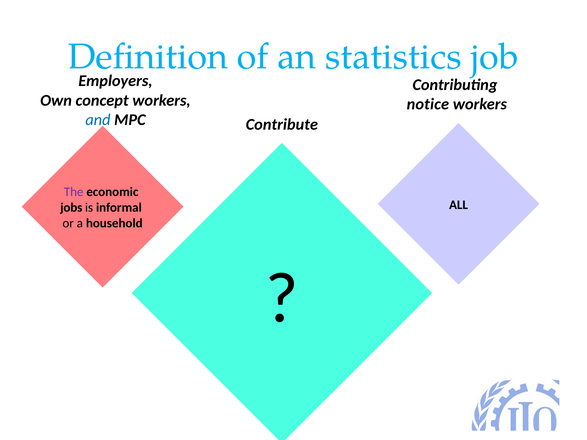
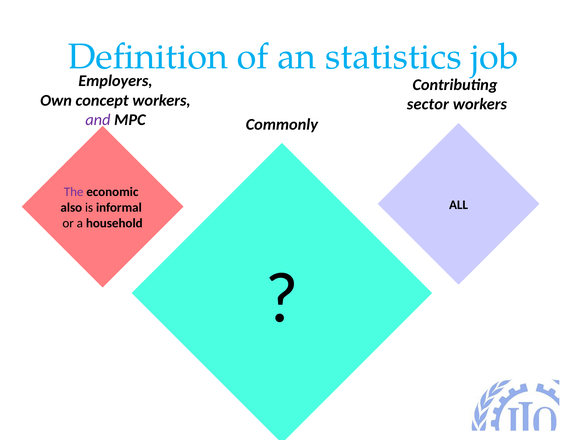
notice: notice -> sector
and colour: blue -> purple
Contribute: Contribute -> Commonly
jobs: jobs -> also
